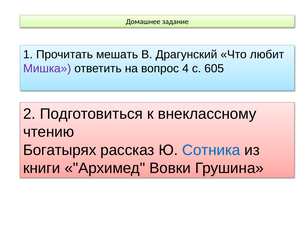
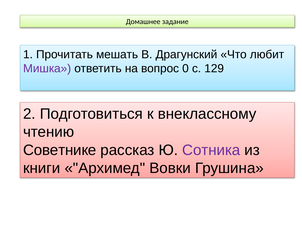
4: 4 -> 0
605: 605 -> 129
Богатырях: Богатырях -> Советнике
Сотника colour: blue -> purple
